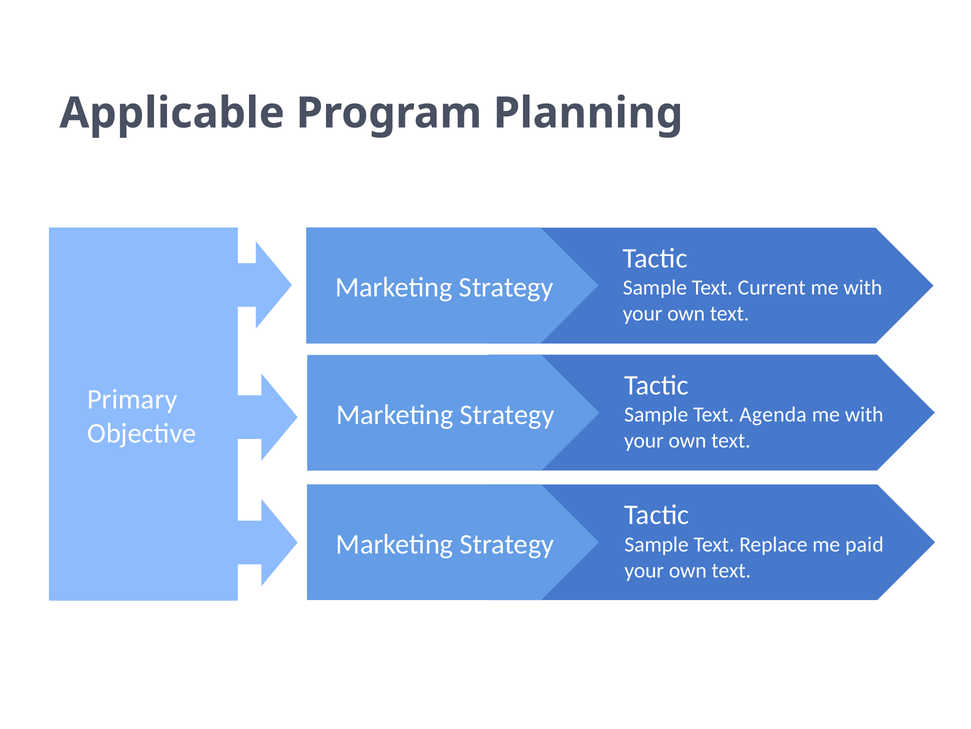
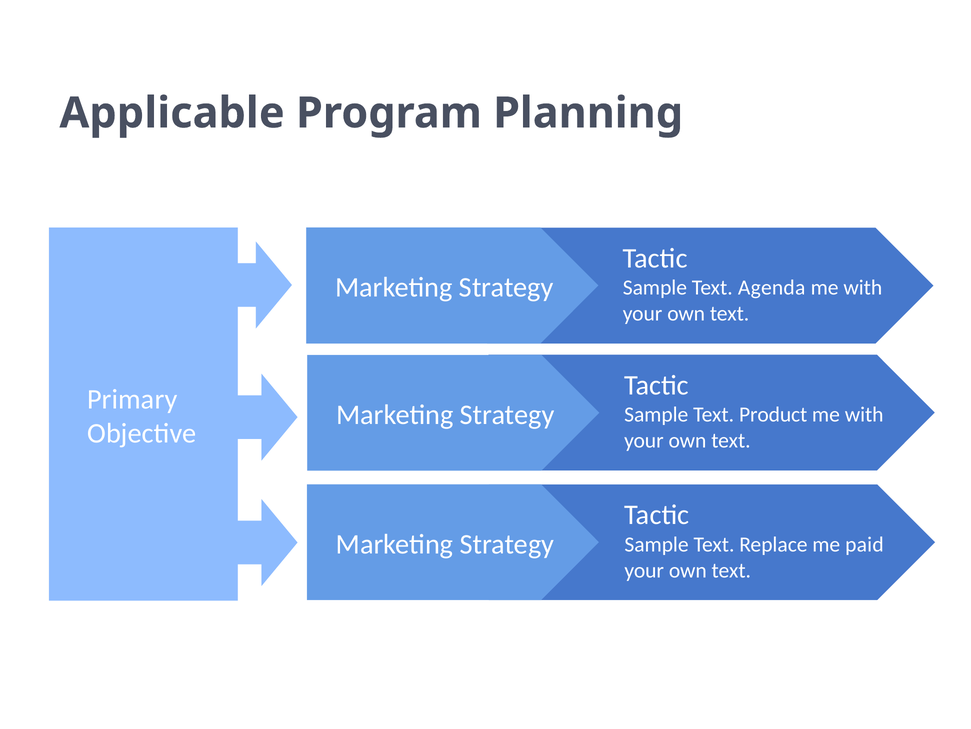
Current: Current -> Agenda
Agenda: Agenda -> Product
